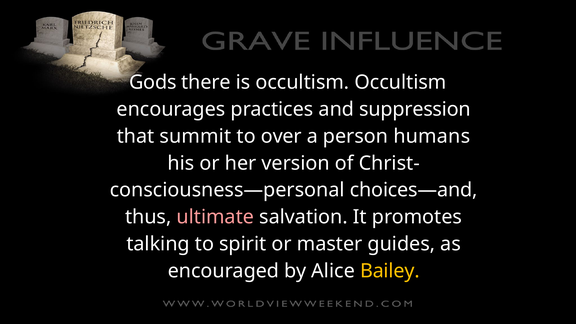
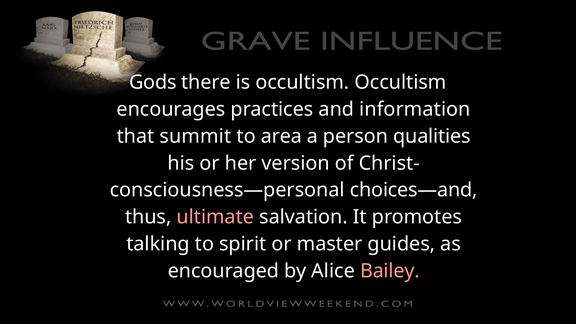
suppression: suppression -> information
over: over -> area
humans: humans -> qualities
Bailey colour: yellow -> pink
